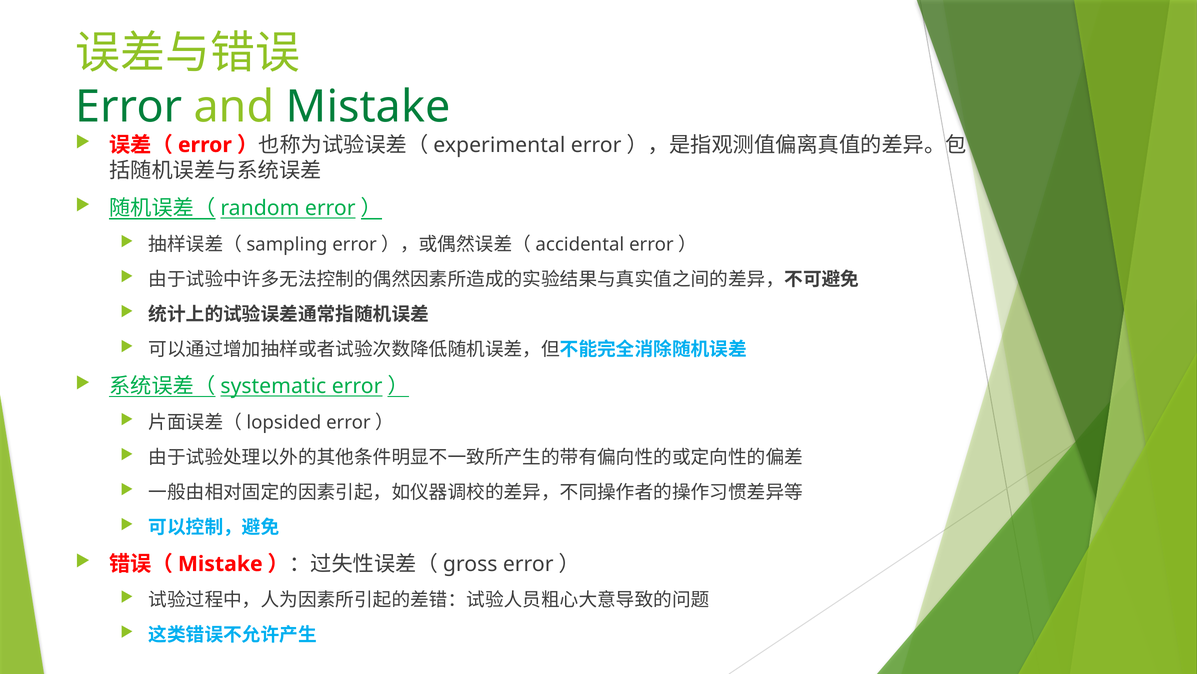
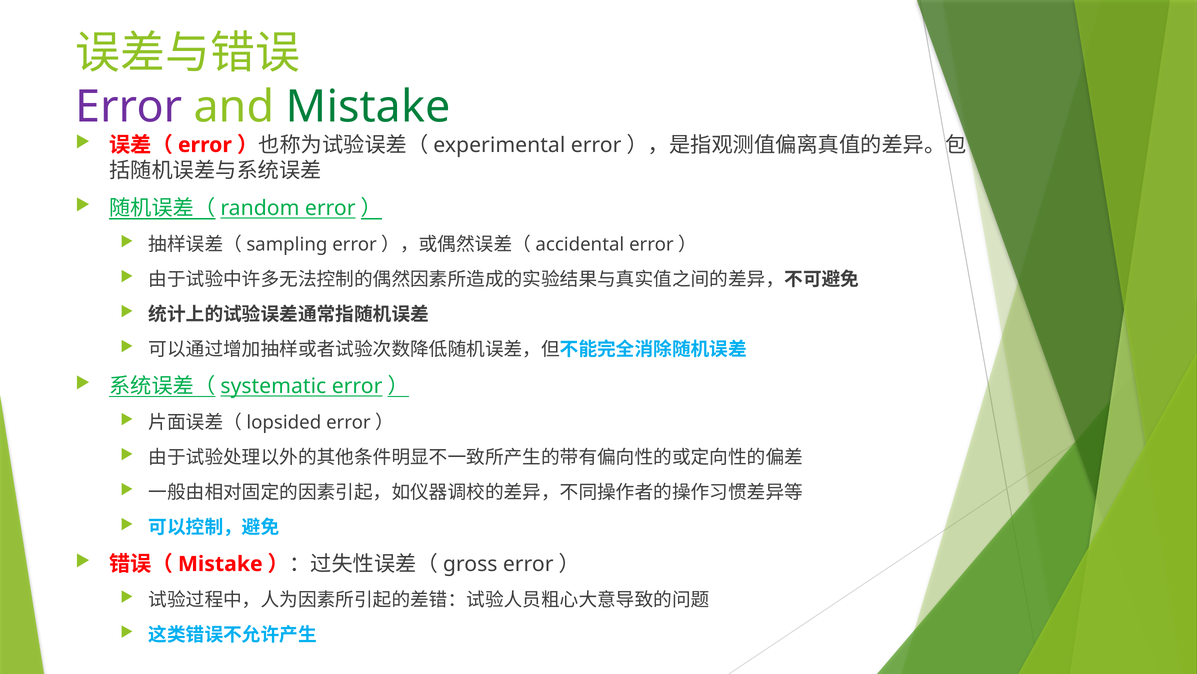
Error at (129, 107) colour: green -> purple
